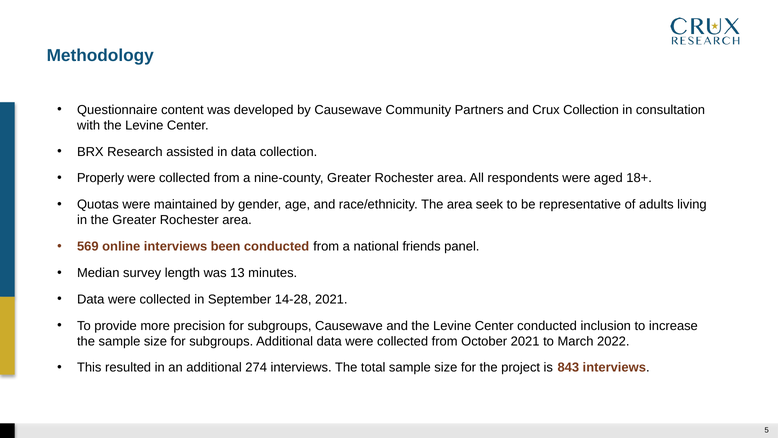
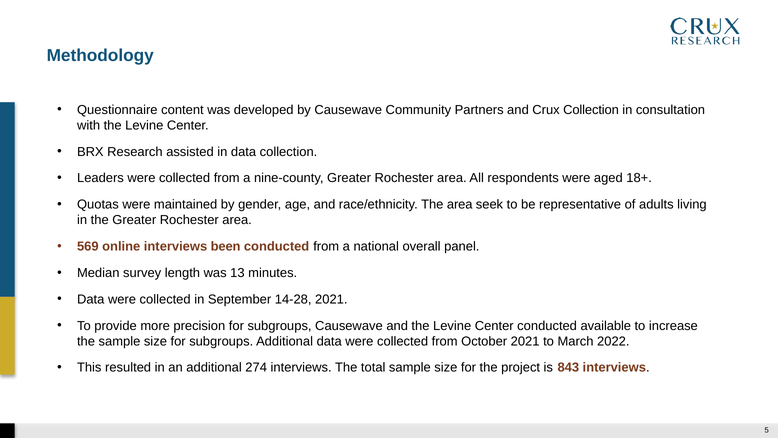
Properly: Properly -> Leaders
friends: friends -> overall
inclusion: inclusion -> available
